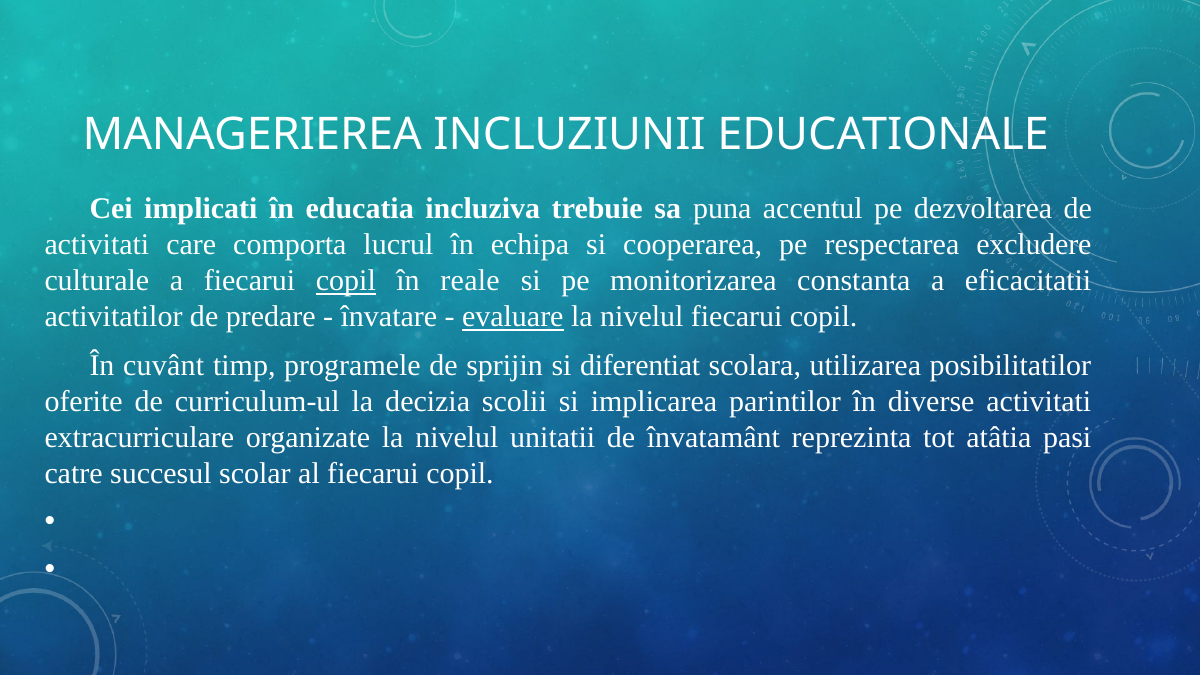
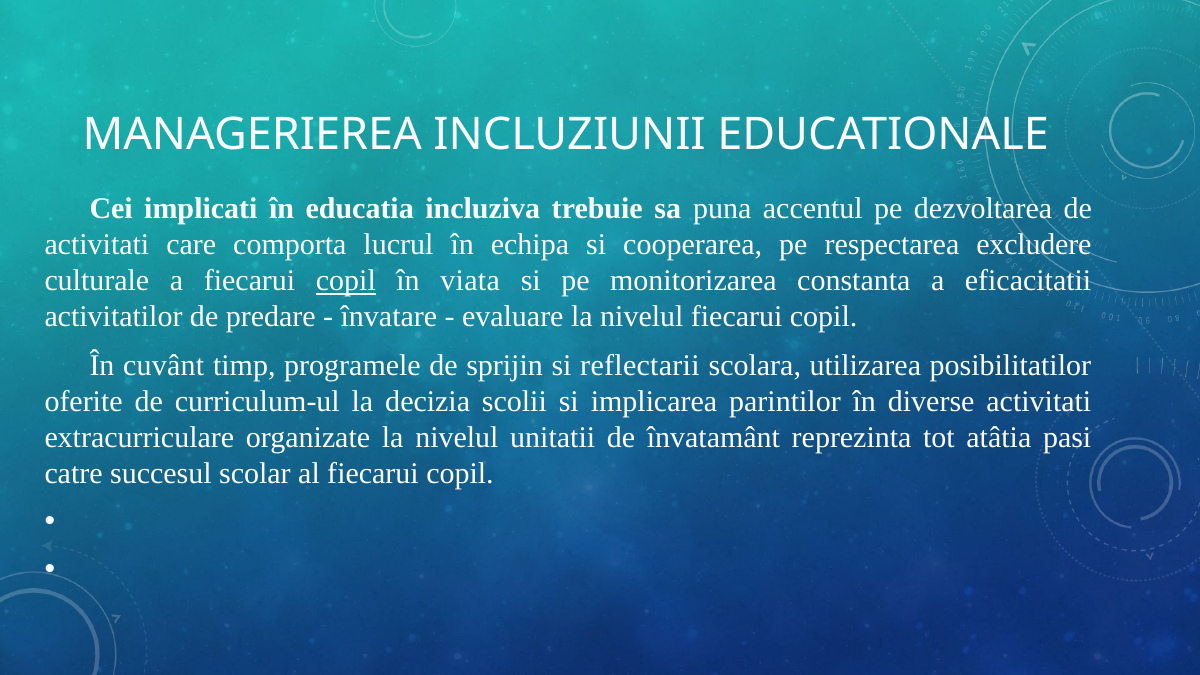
reale: reale -> viata
evaluare underline: present -> none
diferentiat: diferentiat -> reflectarii
